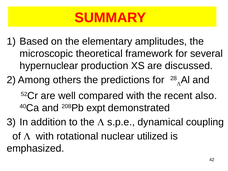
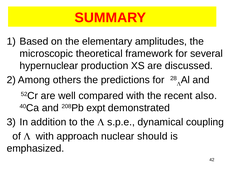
rotational: rotational -> approach
utilized: utilized -> should
